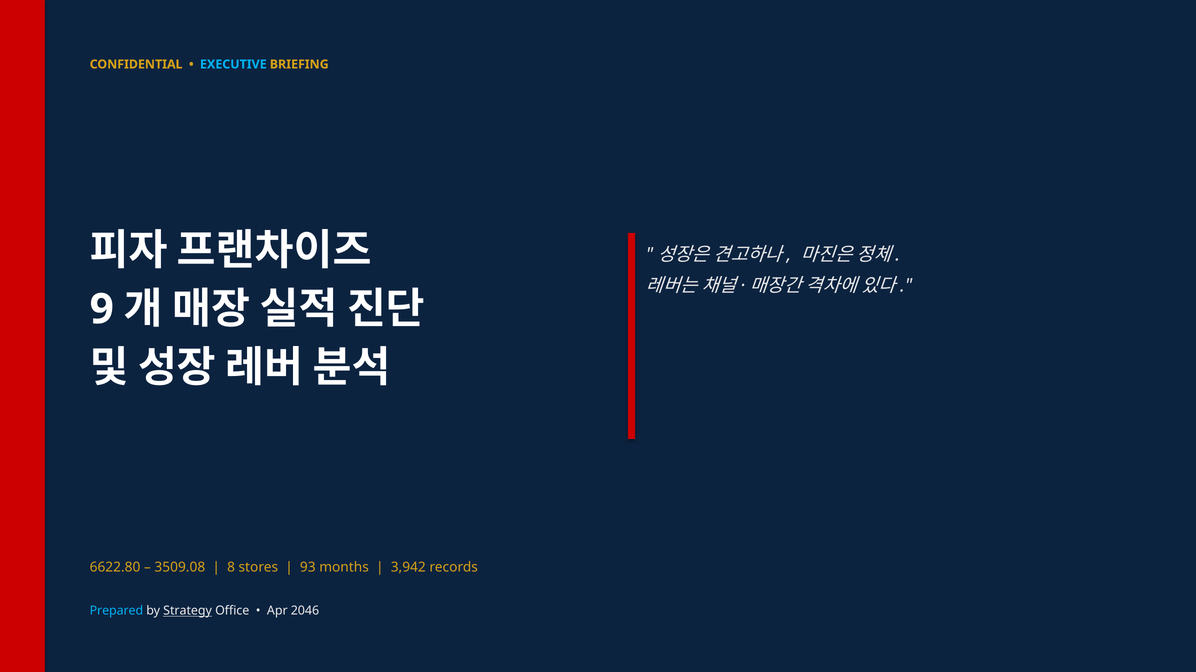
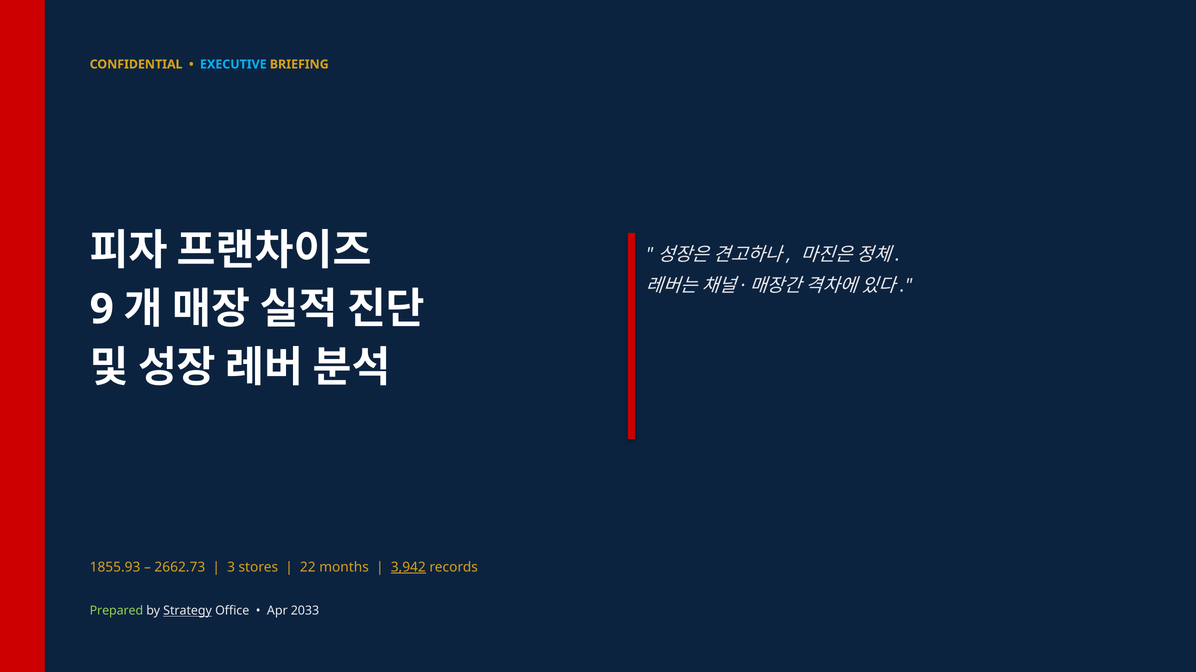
6622.80: 6622.80 -> 1855.93
3509.08: 3509.08 -> 2662.73
8: 8 -> 3
93: 93 -> 22
3,942 underline: none -> present
Prepared colour: light blue -> light green
2046: 2046 -> 2033
